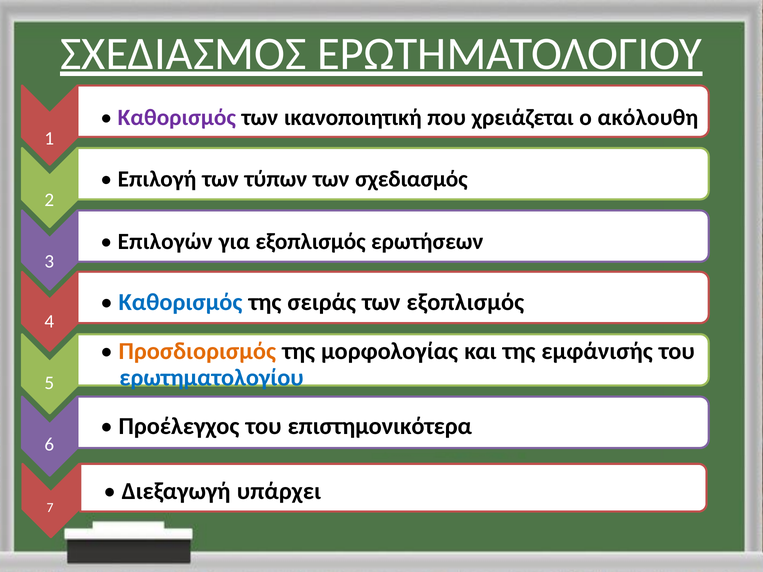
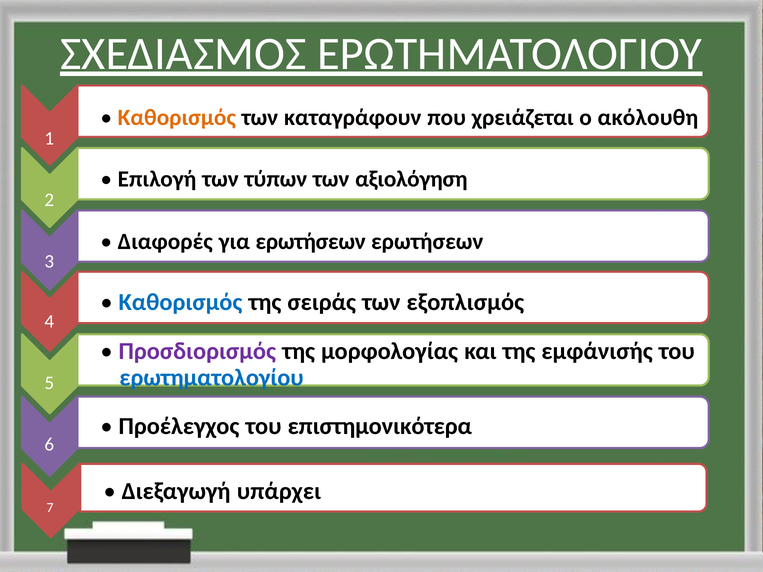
Καθορισμός at (177, 118) colour: purple -> orange
ικανοποιητική: ικανοποιητική -> καταγράφουν
σχεδιασμός: σχεδιασμός -> αξιολόγηση
Επιλογών: Επιλογών -> Διαφορές
για εξοπλισμός: εξοπλισμός -> ερωτήσεων
Προσδιορισμός colour: orange -> purple
